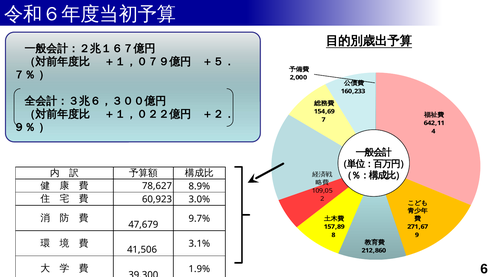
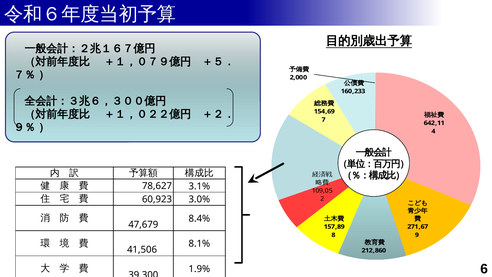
8.9%: 8.9% -> 3.1%
9.7%: 9.7% -> 8.4%
3.1%: 3.1% -> 8.1%
